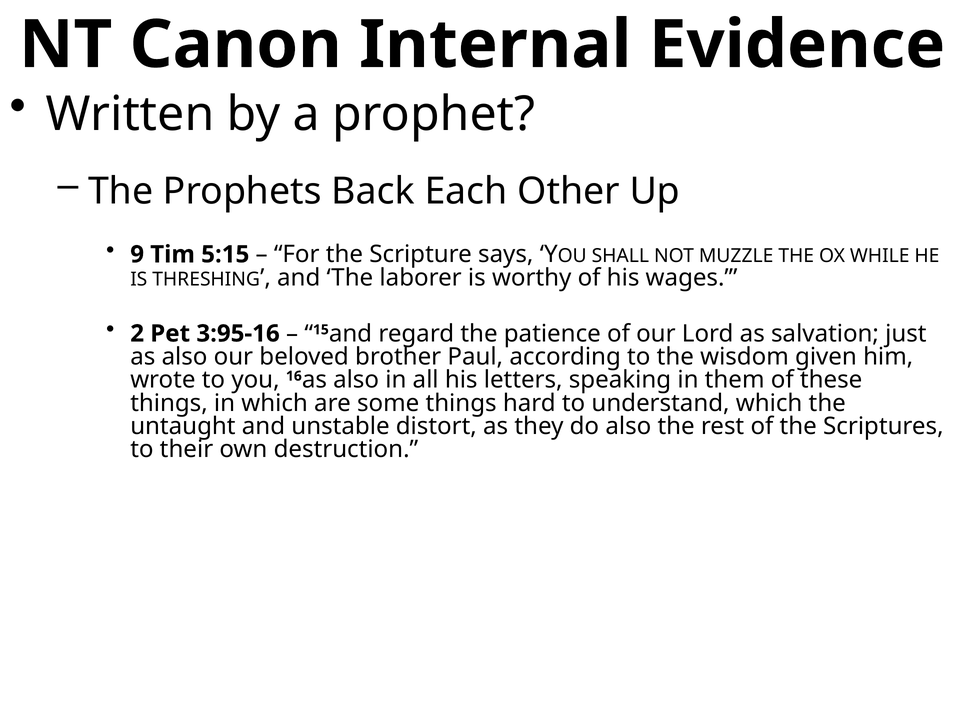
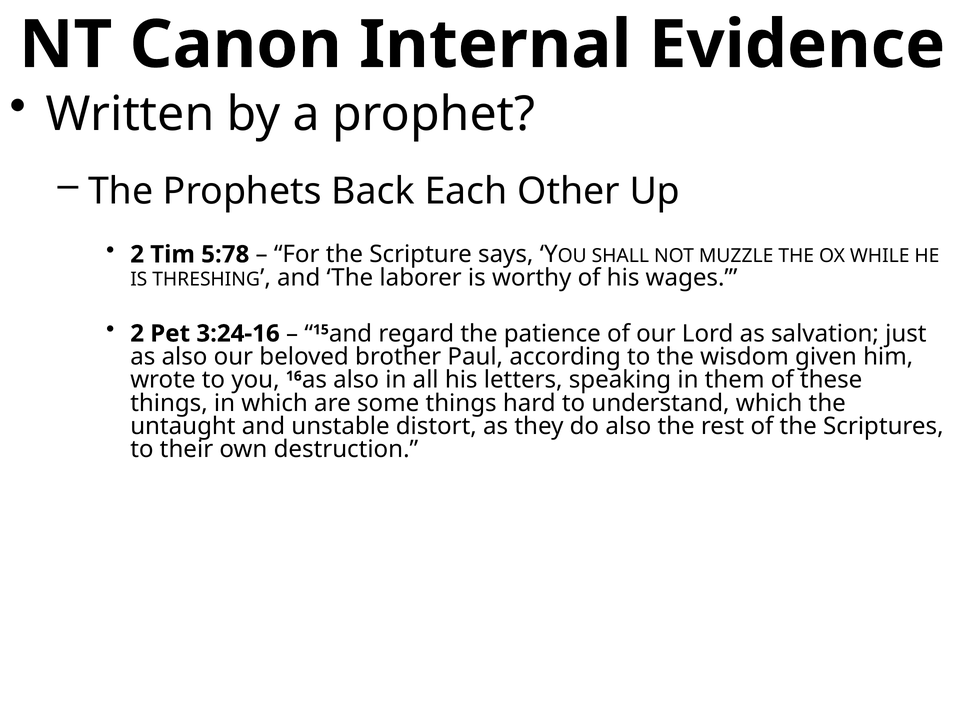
9 at (137, 254): 9 -> 2
5:15: 5:15 -> 5:78
3:95-16: 3:95-16 -> 3:24-16
